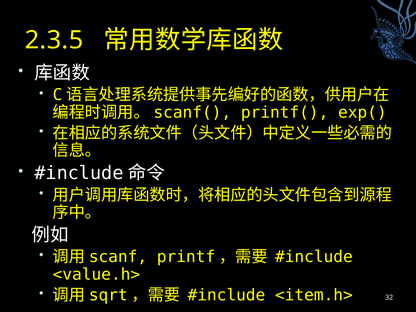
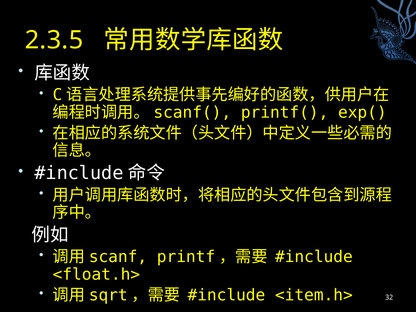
<value.h>: <value.h> -> <float.h>
